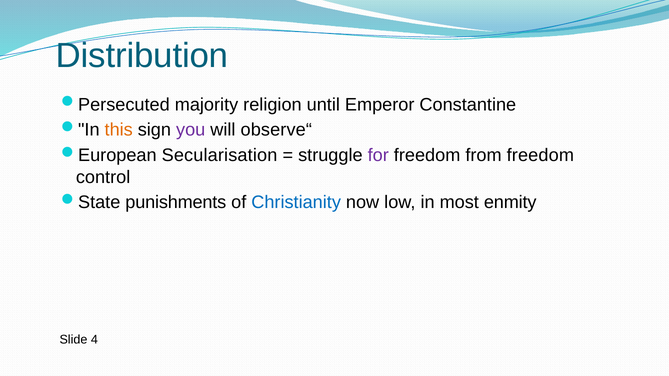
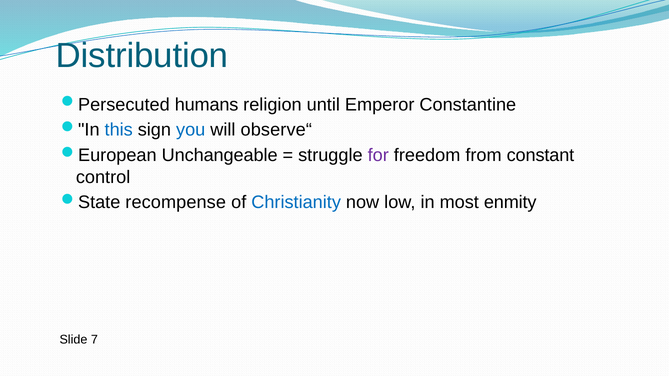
majority: majority -> humans
this colour: orange -> blue
you colour: purple -> blue
Secularisation: Secularisation -> Unchangeable
from freedom: freedom -> constant
punishments: punishments -> recompense
4: 4 -> 7
